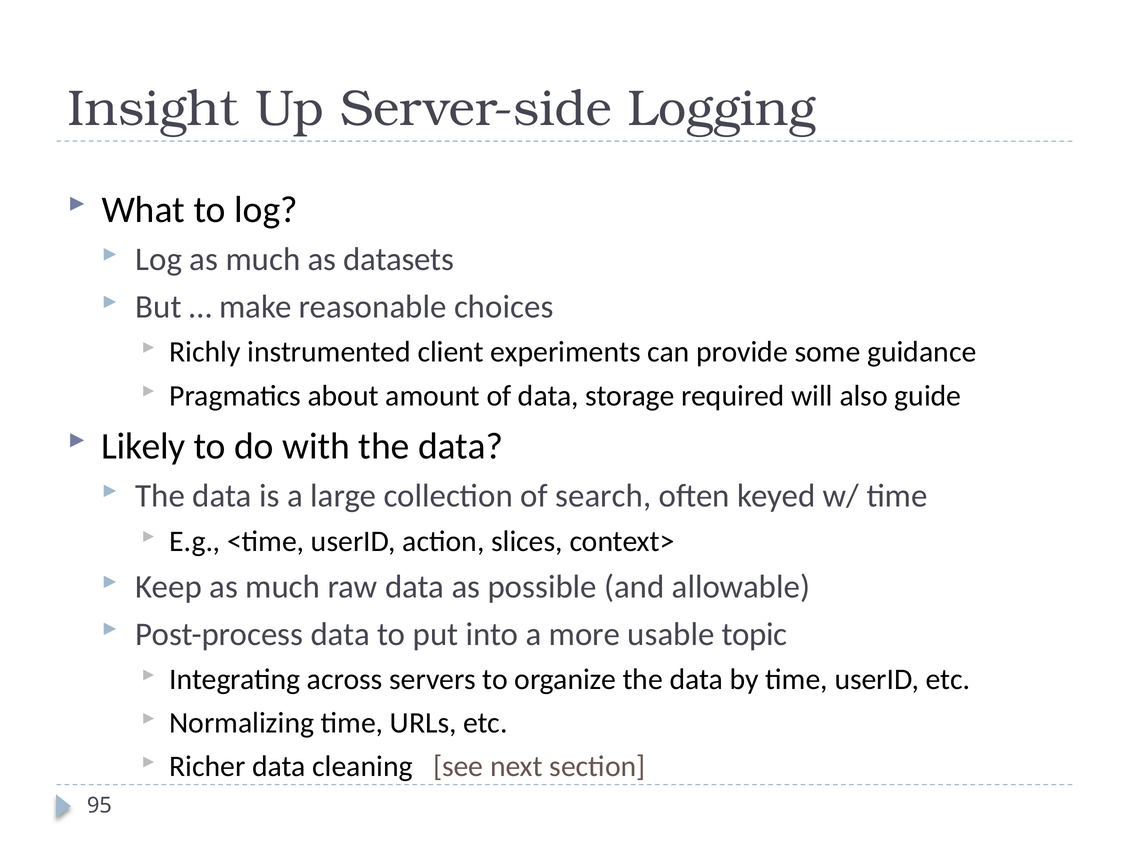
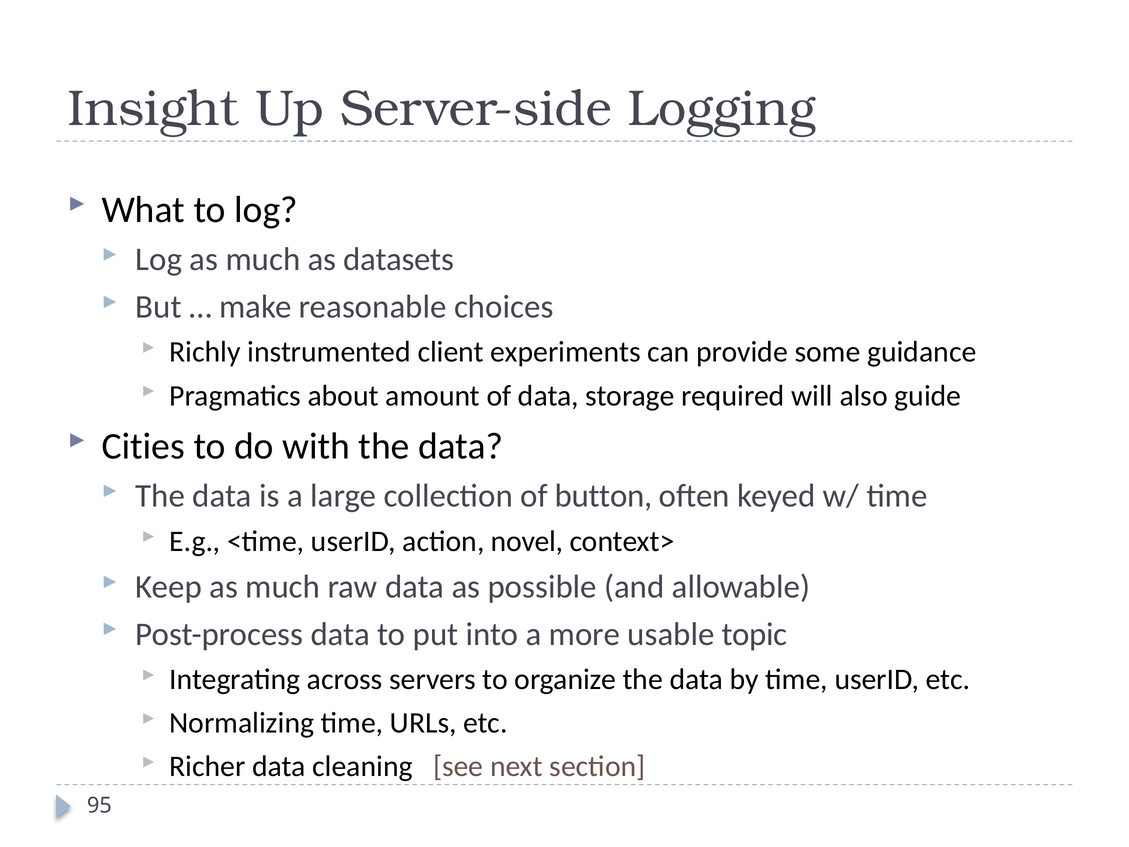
Likely: Likely -> Cities
search: search -> button
slices: slices -> novel
